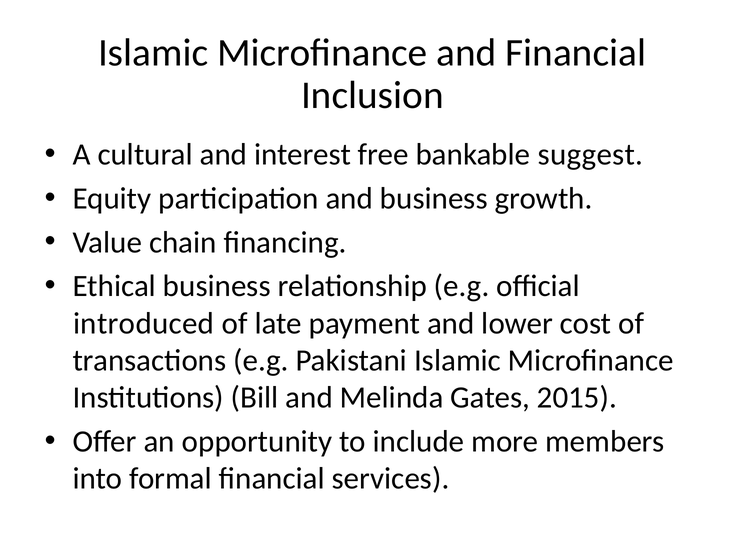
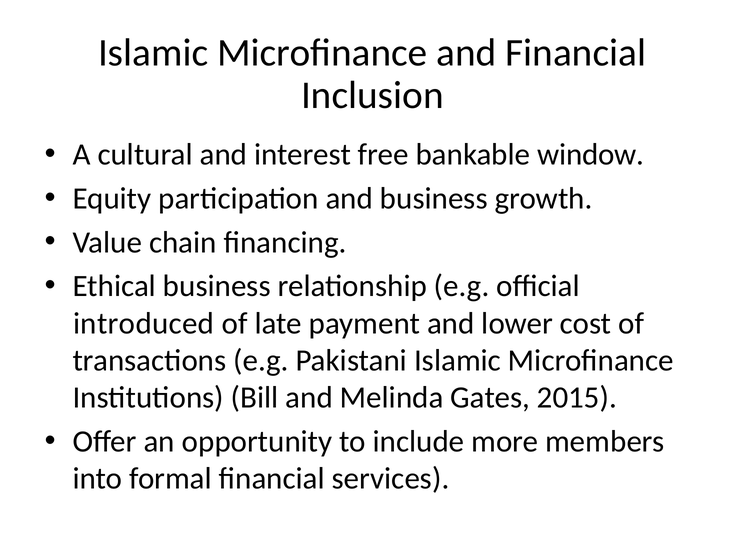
suggest: suggest -> window
